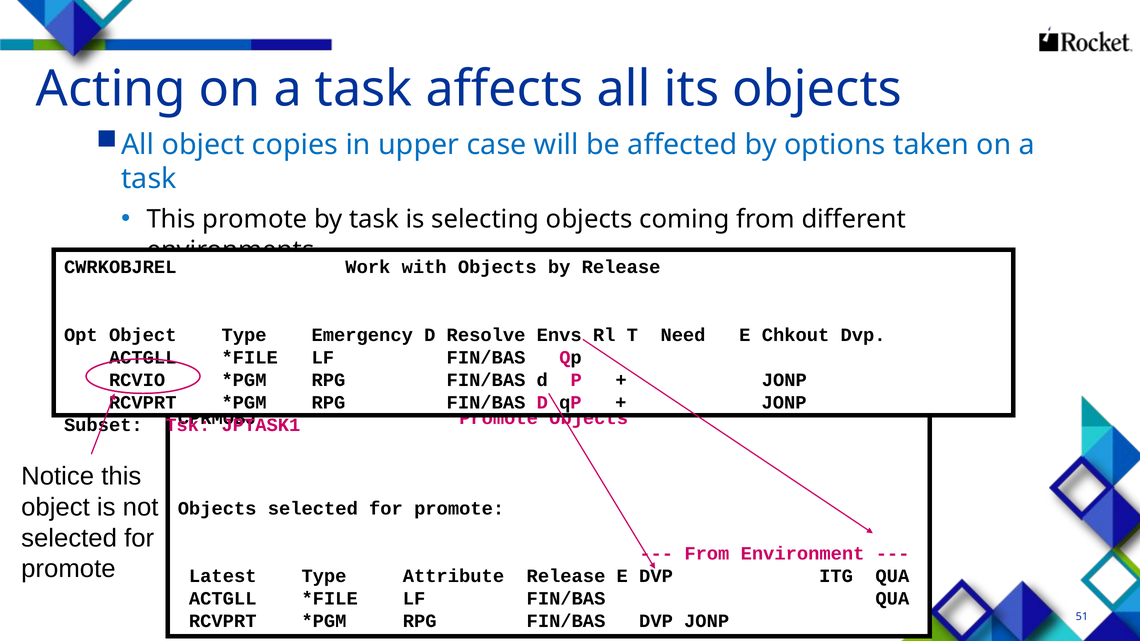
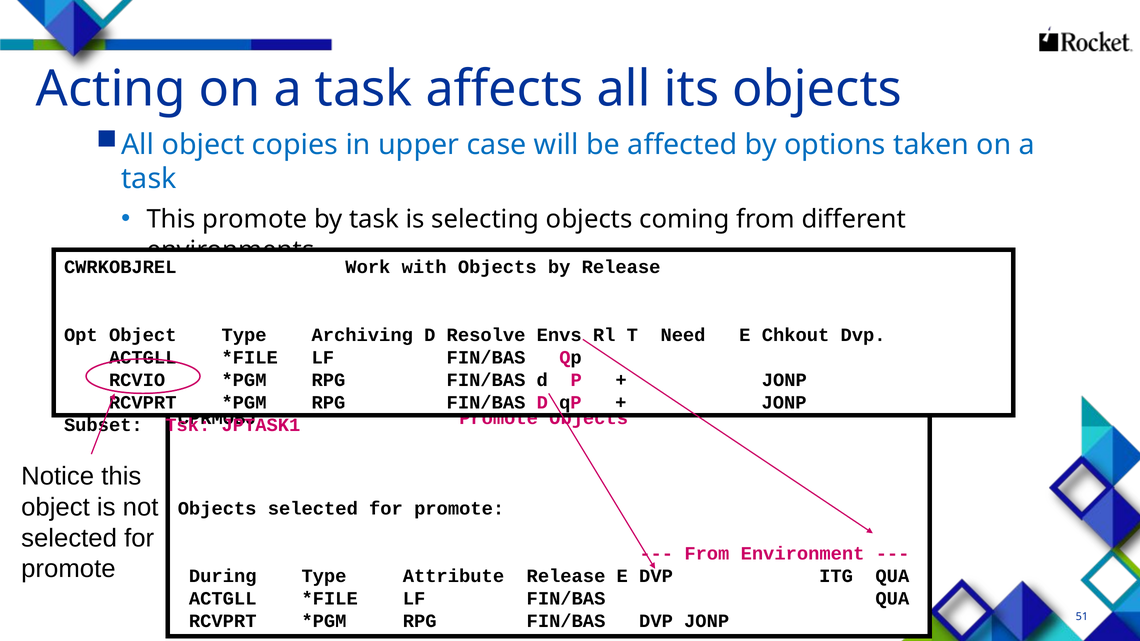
Emergency: Emergency -> Archiving
Latest: Latest -> During
